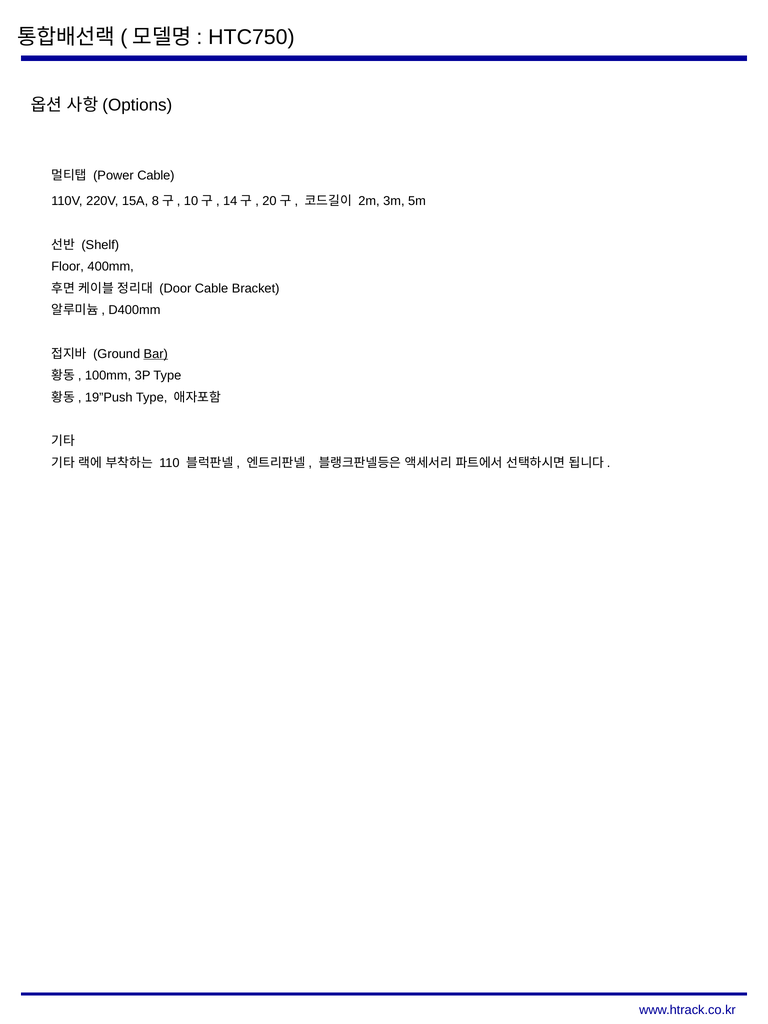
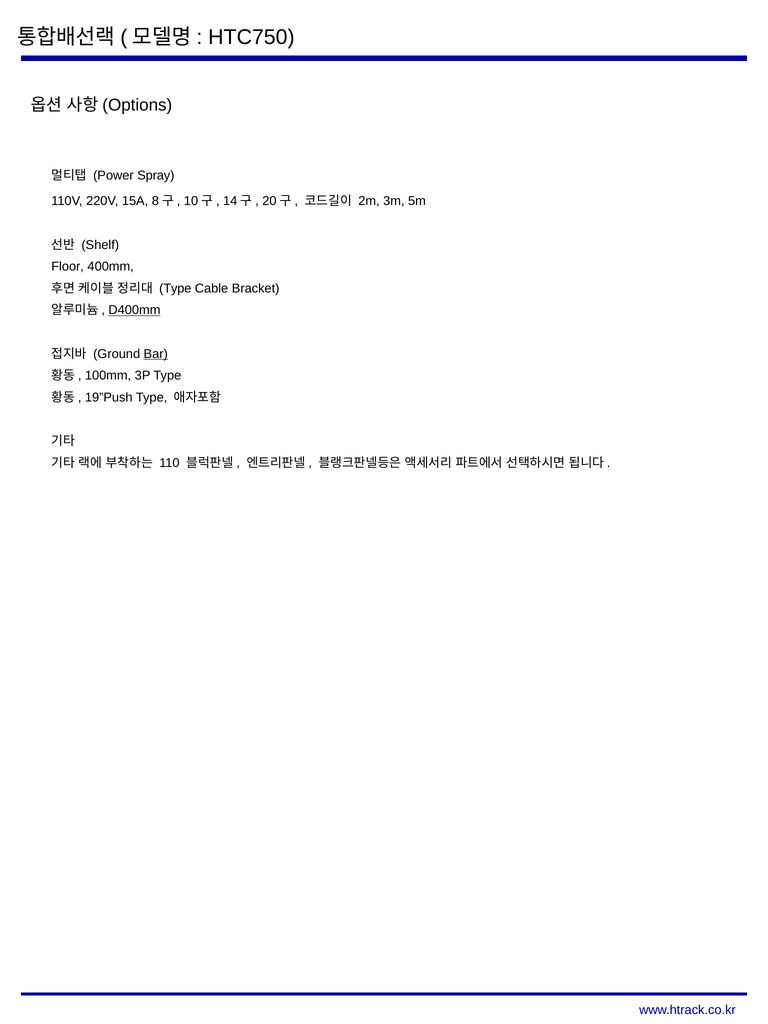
Power Cable: Cable -> Spray
Door at (175, 288): Door -> Type
D400mm underline: none -> present
